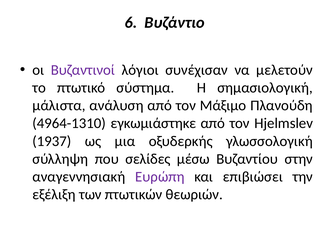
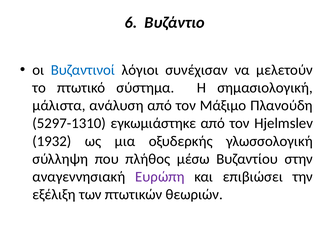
Βυζαντινοί colour: purple -> blue
4964-1310: 4964-1310 -> 5297-1310
1937: 1937 -> 1932
σελίδες: σελίδες -> πλήθος
